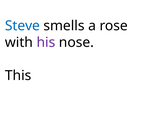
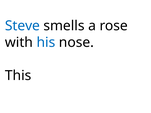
his colour: purple -> blue
